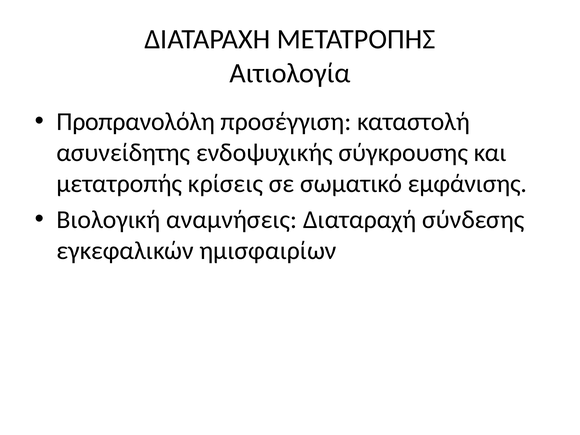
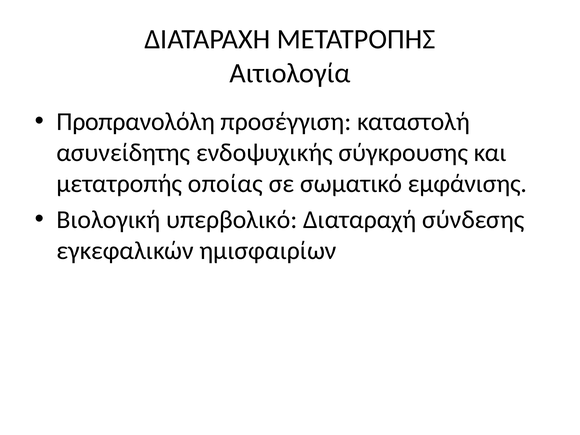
κρίσεις: κρίσεις -> οποίας
αναμνήσεις: αναμνήσεις -> υπερβολικό
